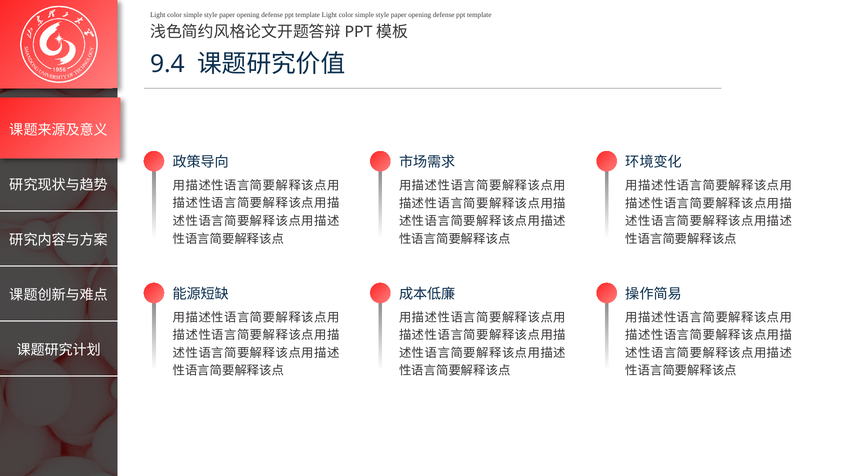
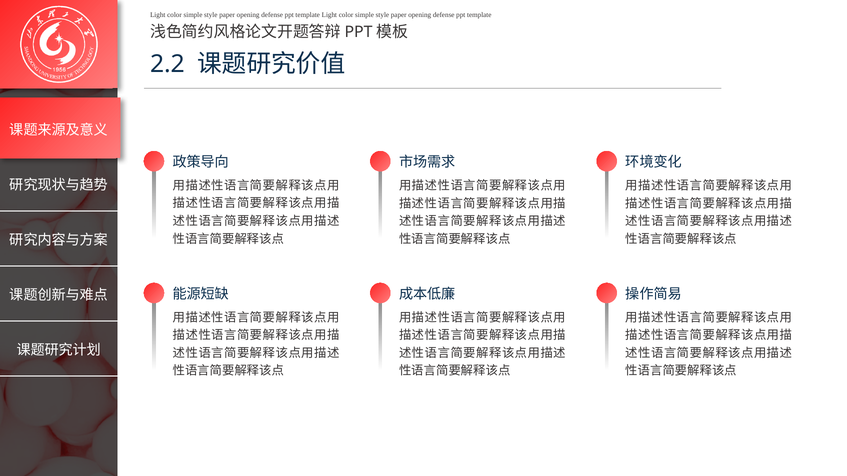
9.4: 9.4 -> 2.2
